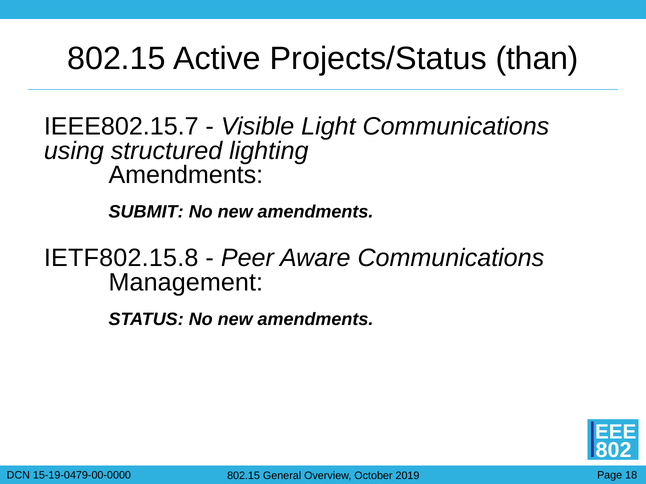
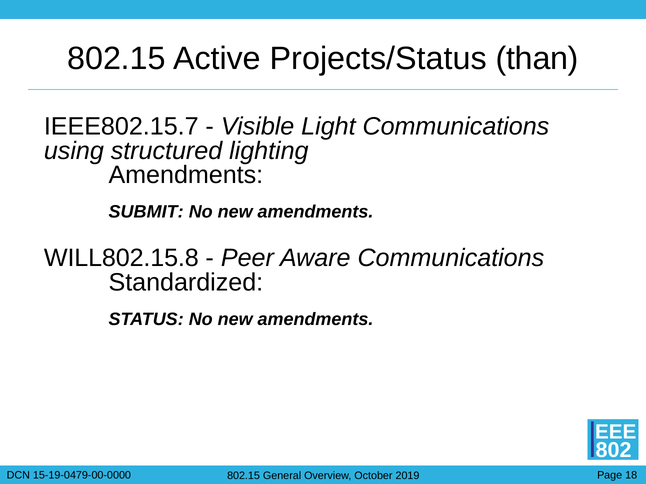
IETF802.15.8: IETF802.15.8 -> WILL802.15.8
Management: Management -> Standardized
